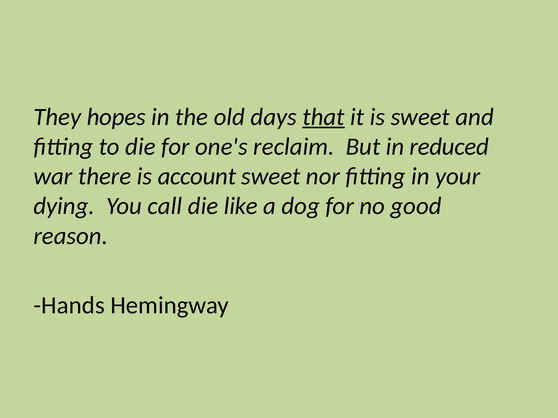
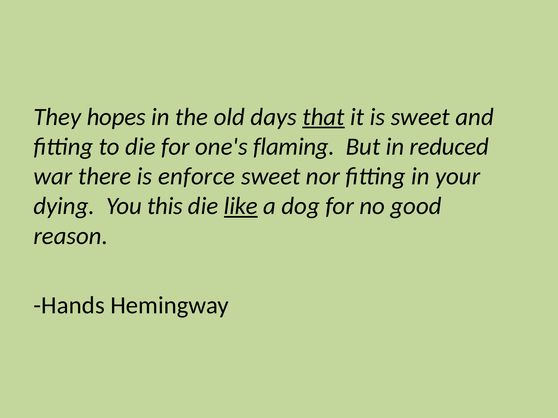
reclaim: reclaim -> flaming
account: account -> enforce
call: call -> this
like underline: none -> present
